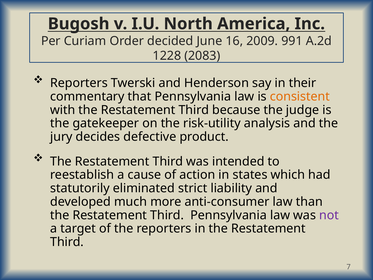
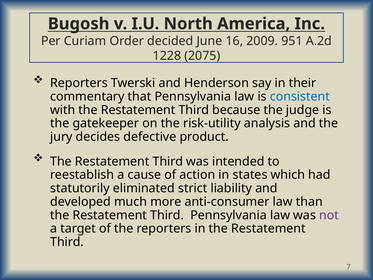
991: 991 -> 951
2083: 2083 -> 2075
consistent colour: orange -> blue
